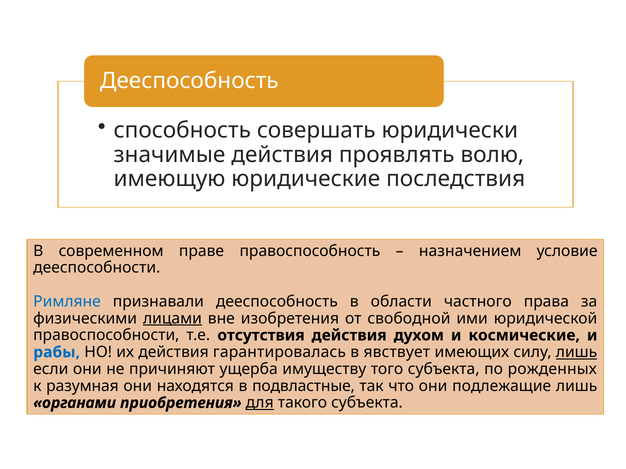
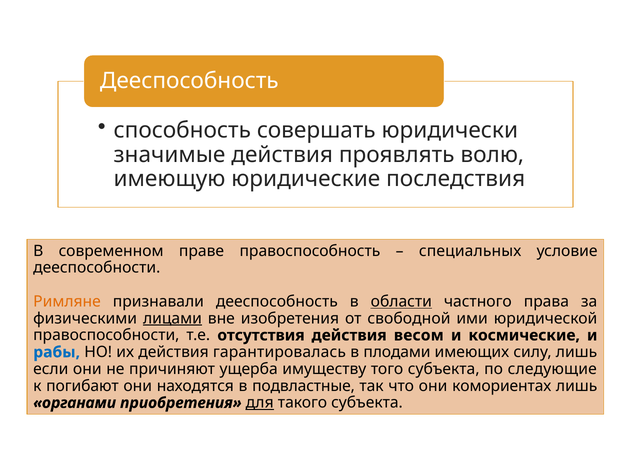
назначением: назначением -> специальных
Римляне colour: blue -> orange
области underline: none -> present
духом: духом -> весом
явствует: явствует -> плодами
лишь at (577, 353) underline: present -> none
рожденных: рожденных -> следующие
разумная: разумная -> погибают
подлежащие: подлежащие -> комориентах
